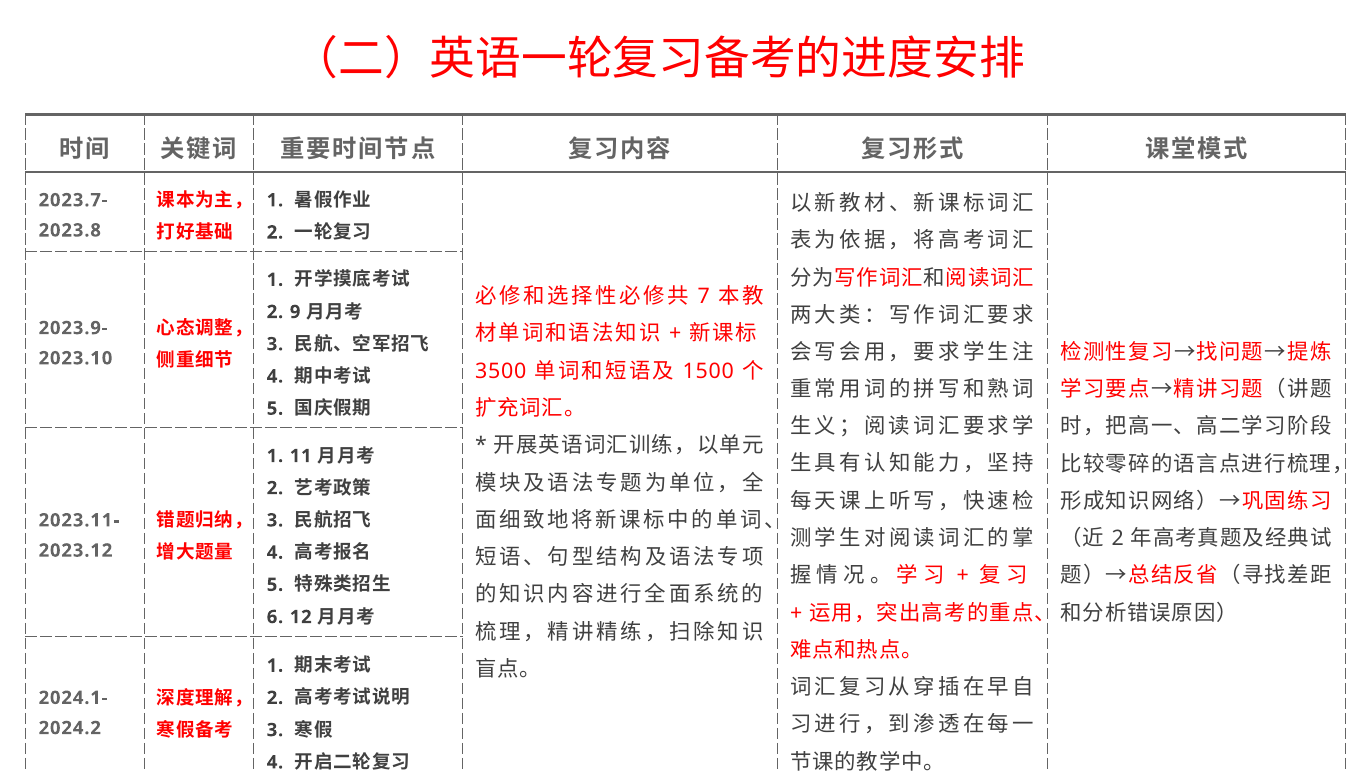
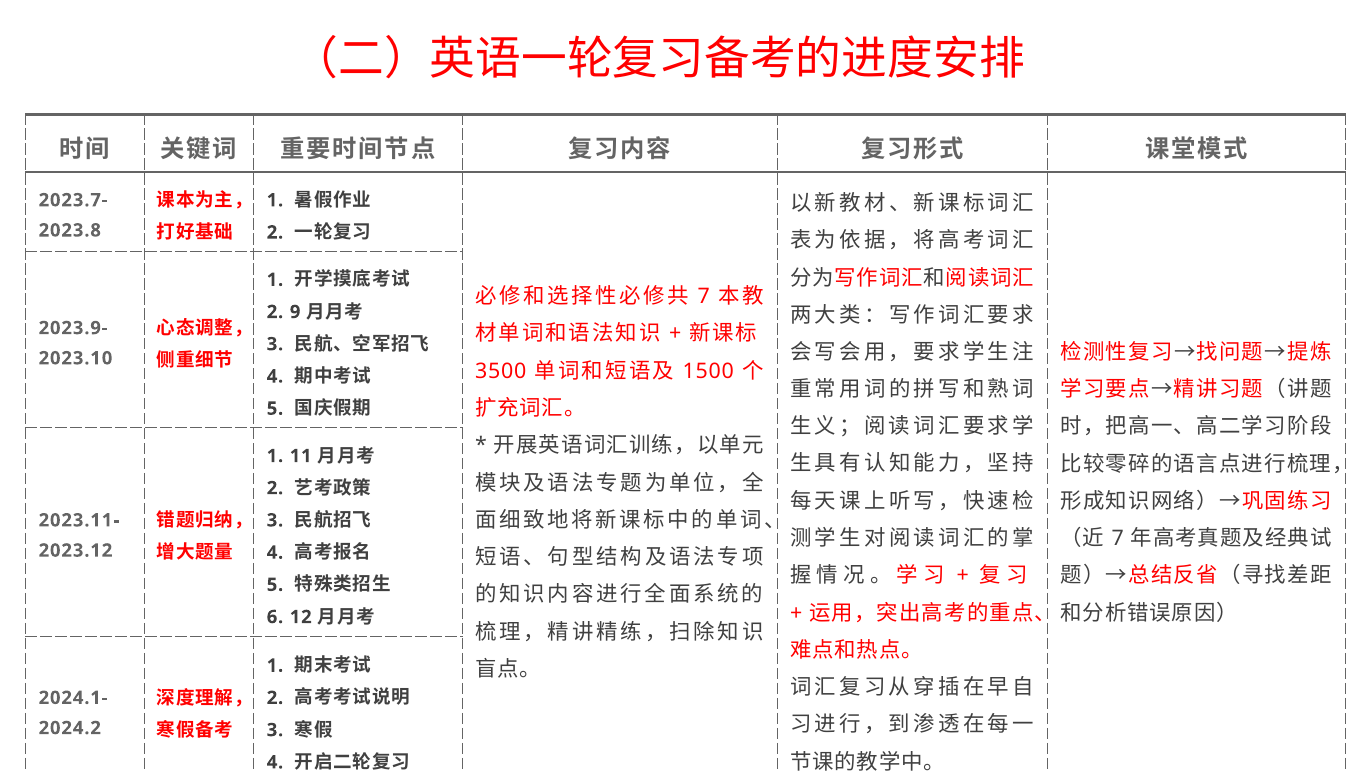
2 at (1118, 539): 2 -> 7
